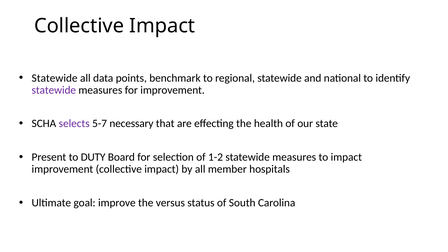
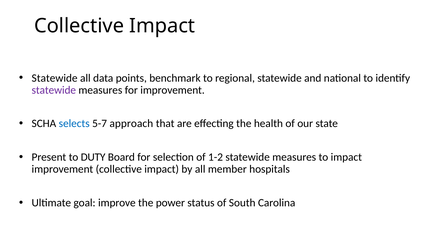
selects colour: purple -> blue
necessary: necessary -> approach
versus: versus -> power
